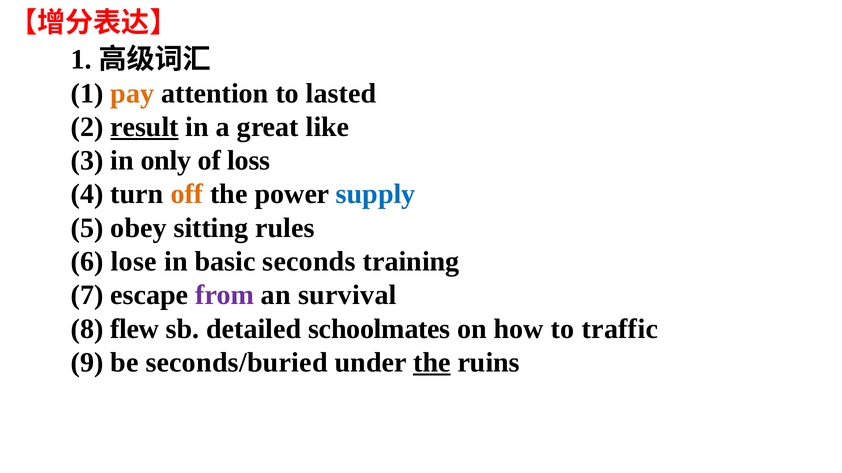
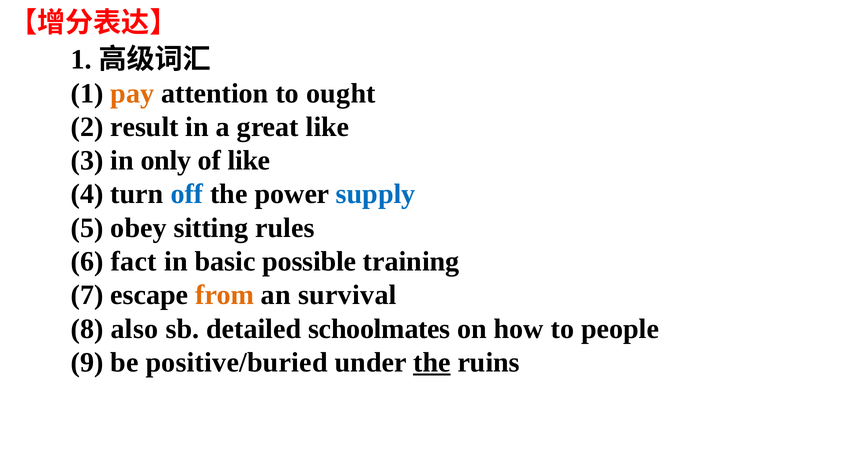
lasted: lasted -> ought
result underline: present -> none
of loss: loss -> like
off colour: orange -> blue
lose: lose -> fact
seconds: seconds -> possible
from colour: purple -> orange
flew: flew -> also
traffic: traffic -> people
seconds/buried: seconds/buried -> positive/buried
